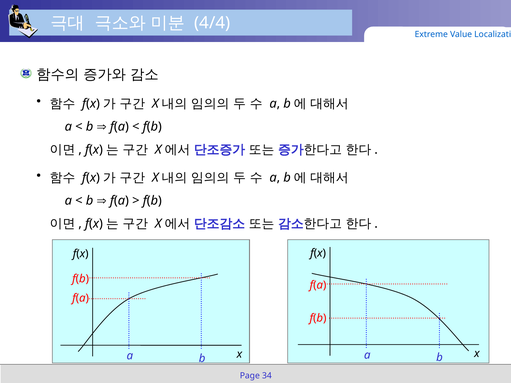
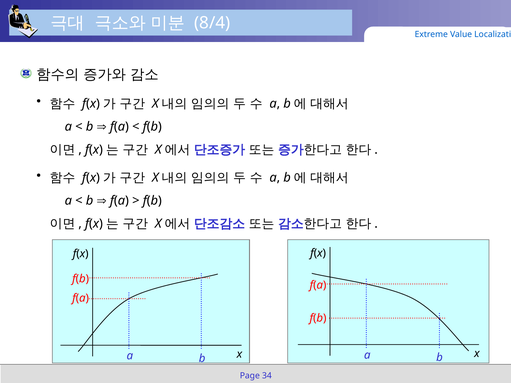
4/4: 4/4 -> 8/4
